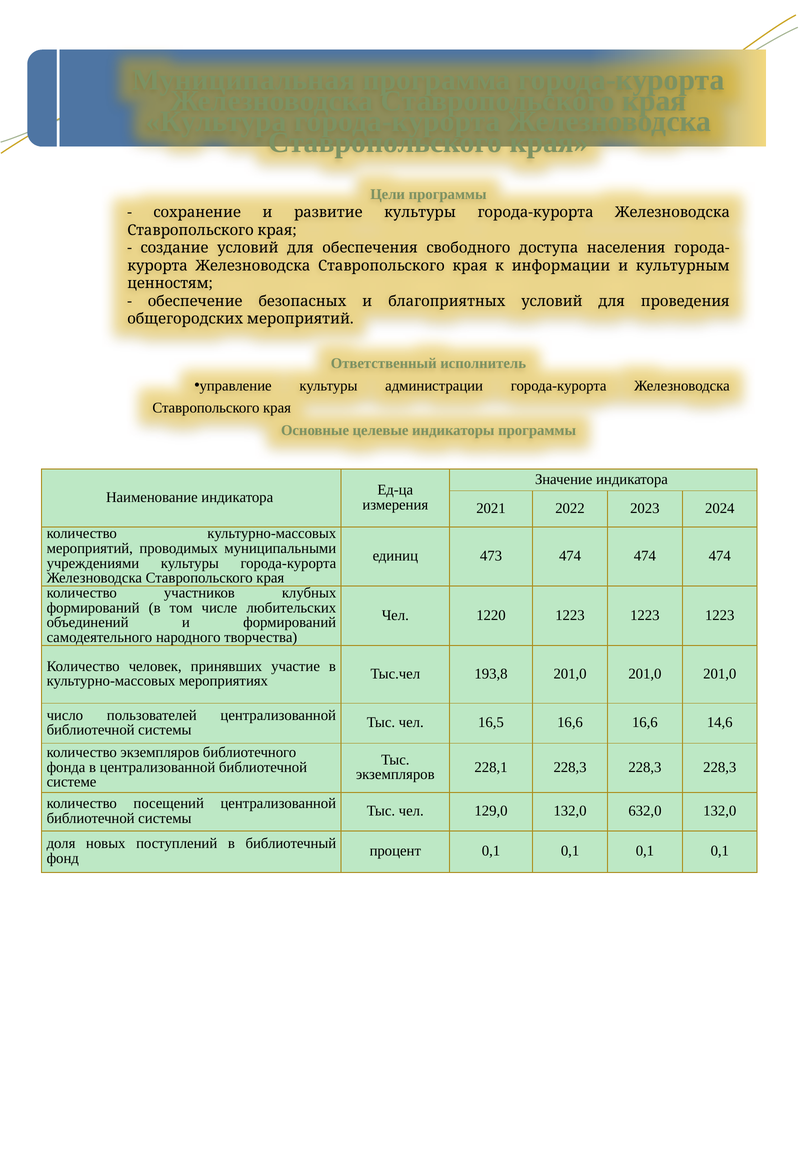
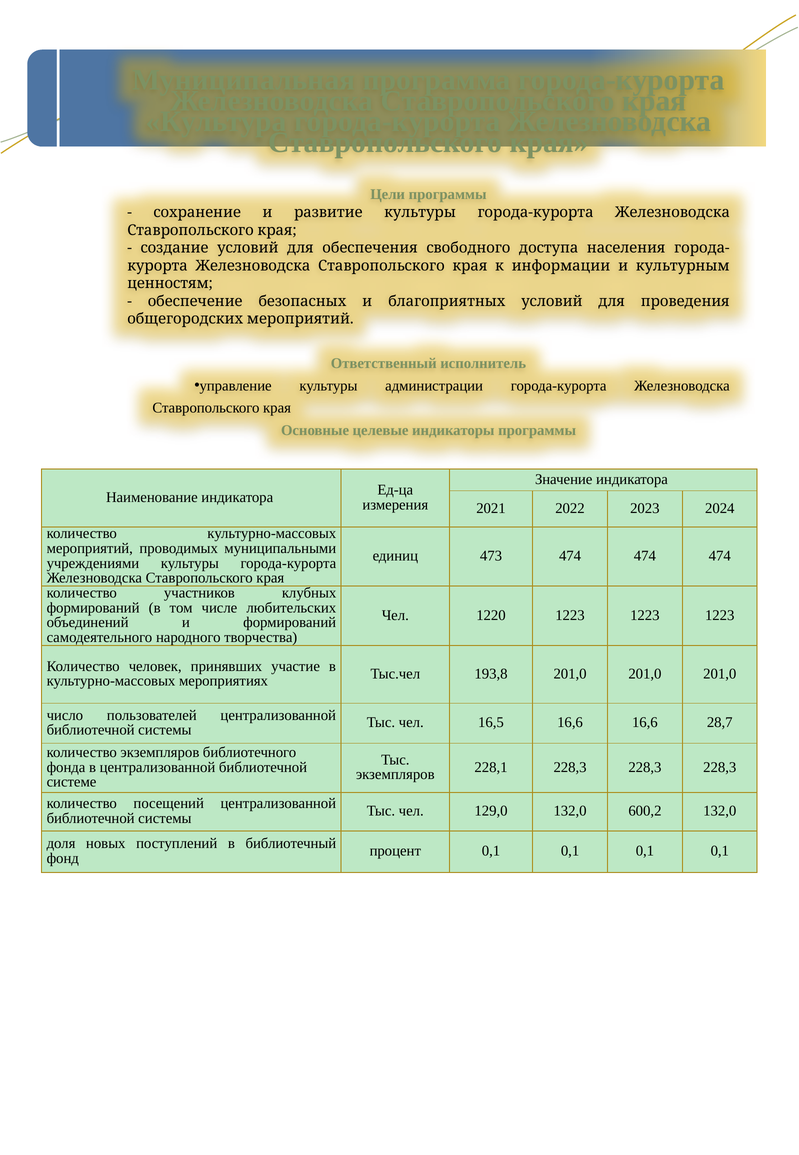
14,6: 14,6 -> 28,7
632,0: 632,0 -> 600,2
